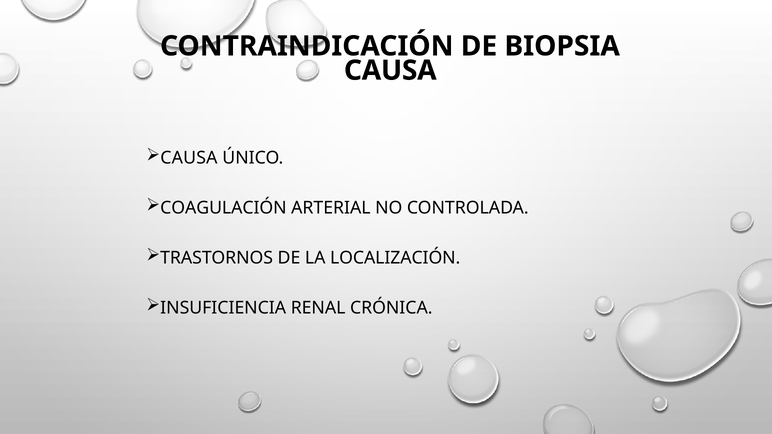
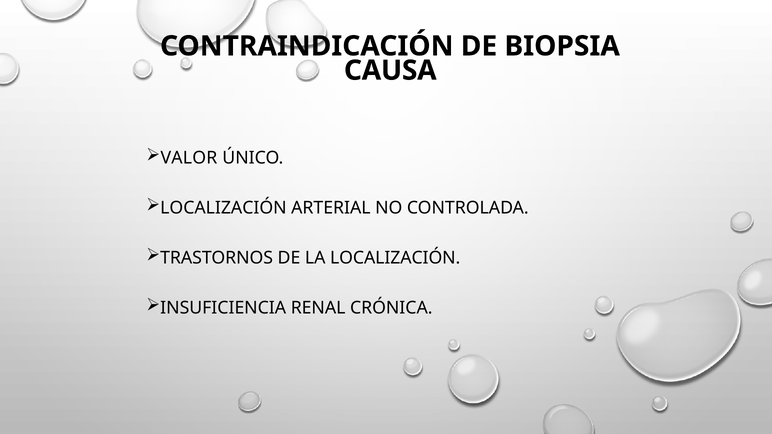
CAUSA at (189, 158): CAUSA -> VALOR
COAGULACIÓN at (223, 208): COAGULACIÓN -> LOCALIZACIÓN
